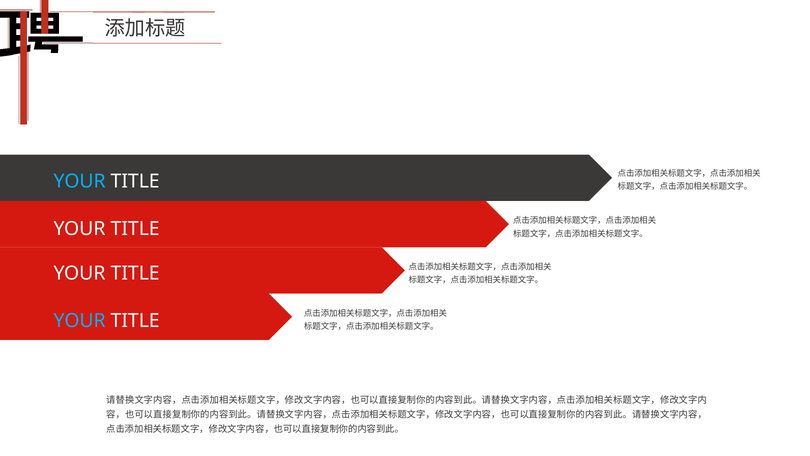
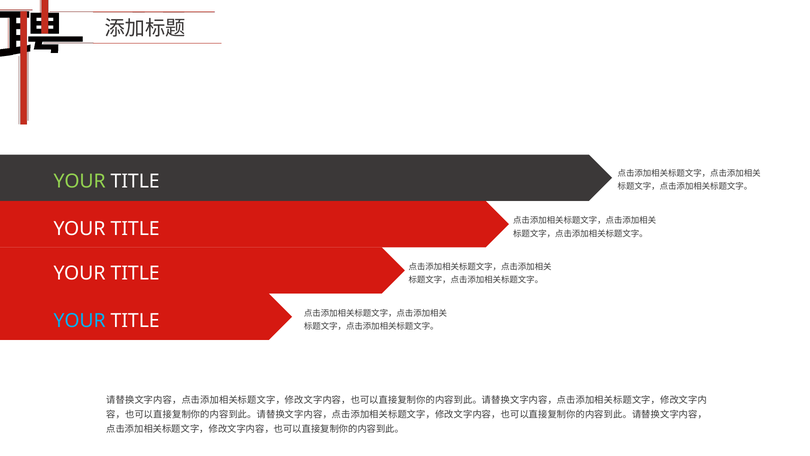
YOUR at (80, 181) colour: light blue -> light green
